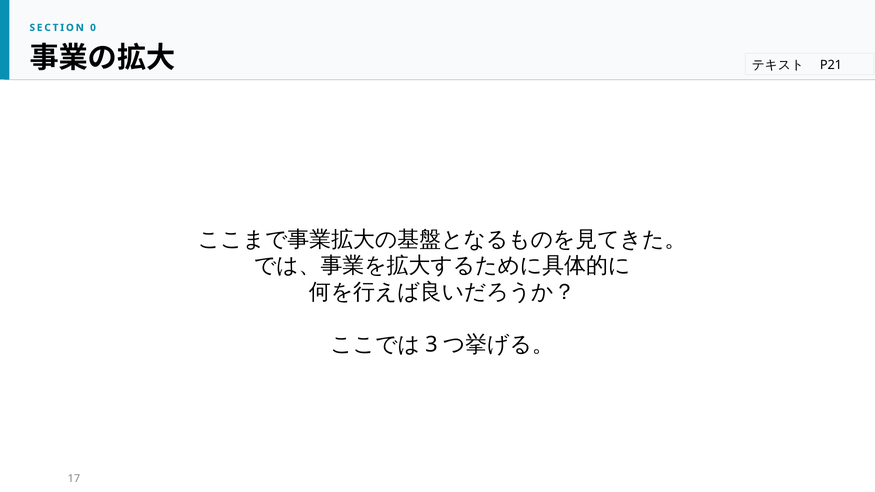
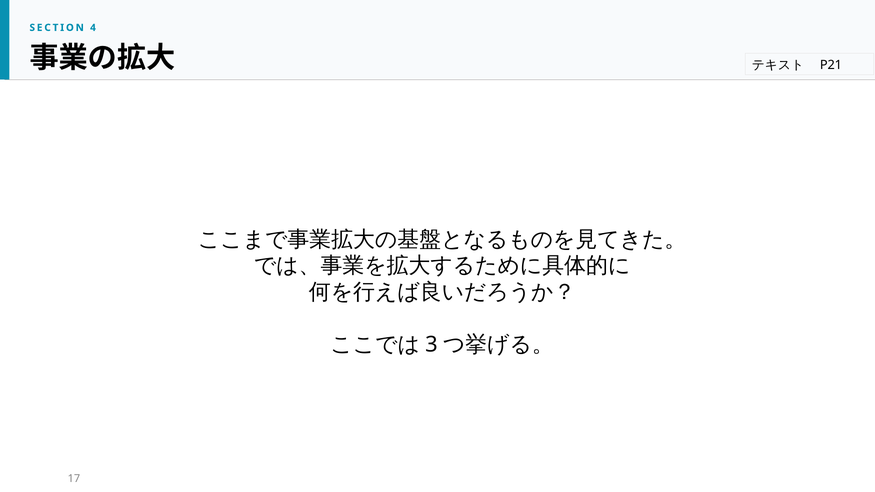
0: 0 -> 4
